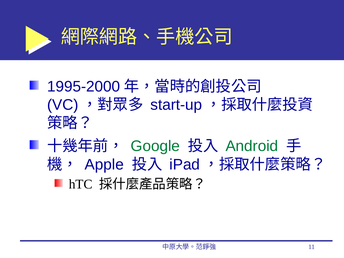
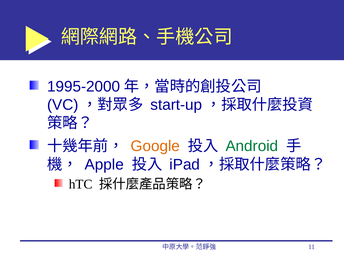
Google colour: green -> orange
